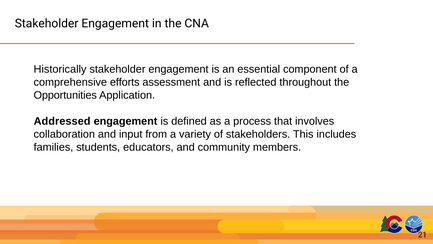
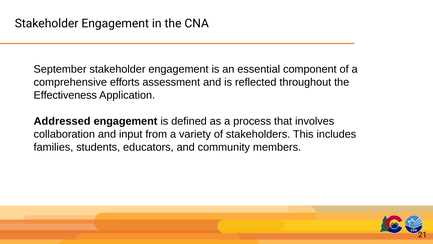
Historically: Historically -> September
Opportunities: Opportunities -> Effectiveness
